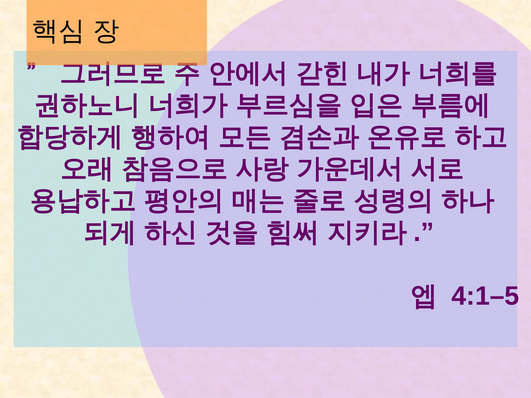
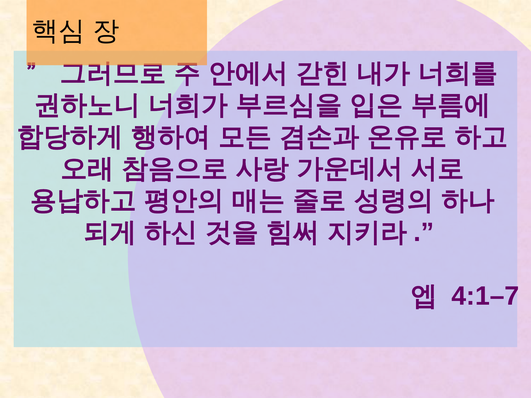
4:1–5: 4:1–5 -> 4:1–7
